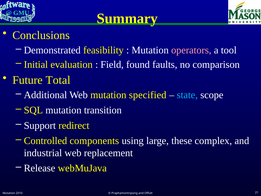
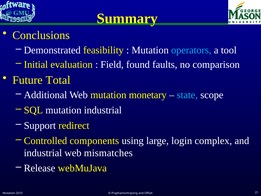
operators colour: pink -> light blue
specified: specified -> monetary
mutation transition: transition -> industrial
these: these -> login
replacement: replacement -> mismatches
